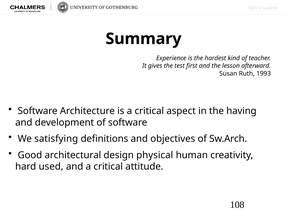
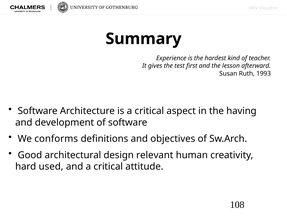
satisfying: satisfying -> conforms
physical: physical -> relevant
